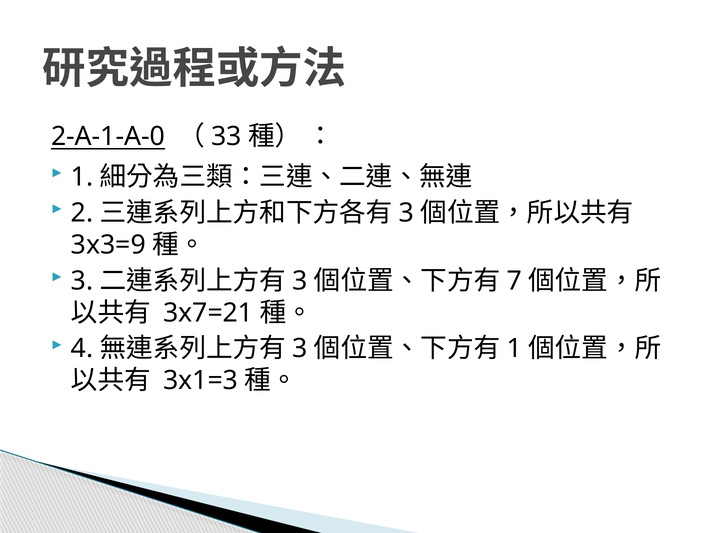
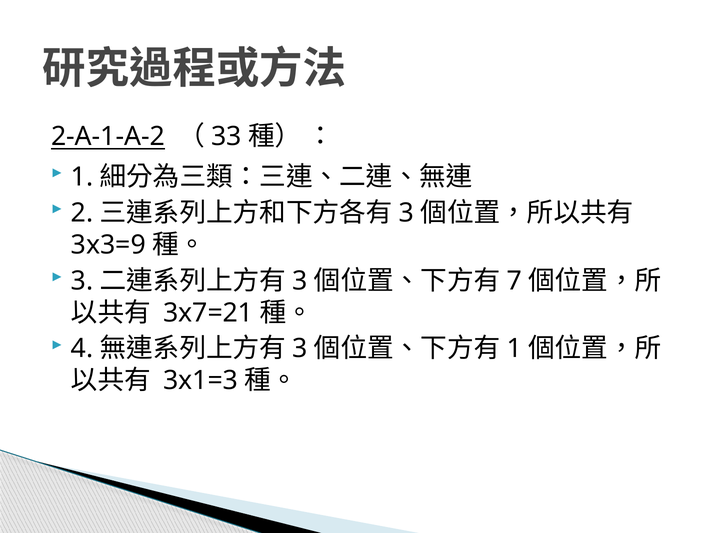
2-A-1-A-0: 2-A-1-A-0 -> 2-A-1-A-2
